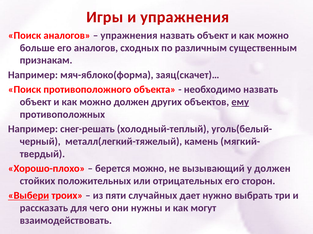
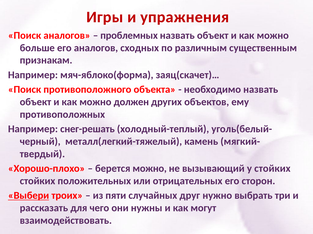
упражнения at (129, 35): упражнения -> проблемных
ему underline: present -> none
у должен: должен -> стойких
дает: дает -> друг
